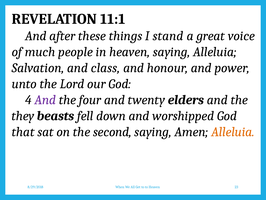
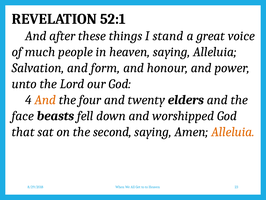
11:1: 11:1 -> 52:1
class: class -> form
And at (45, 100) colour: purple -> orange
they: they -> face
